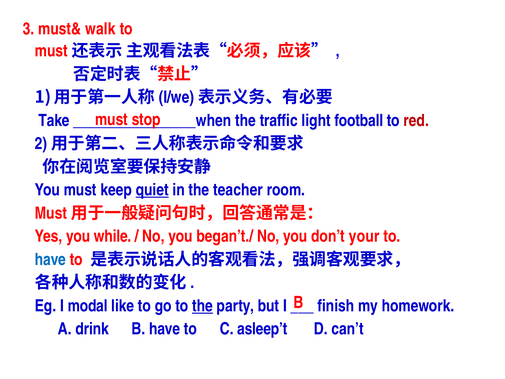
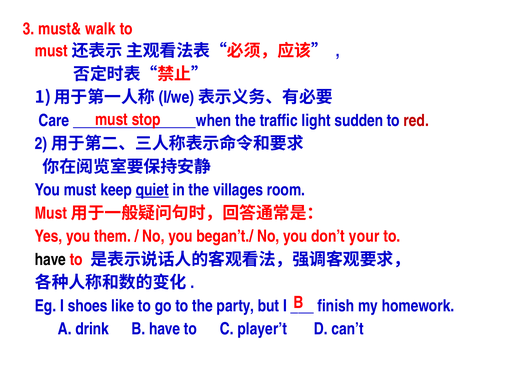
Take: Take -> Care
football: football -> sudden
teacher: teacher -> villages
while: while -> them
have at (50, 259) colour: blue -> black
modal: modal -> shoes
the at (202, 306) underline: present -> none
asleep’t: asleep’t -> player’t
